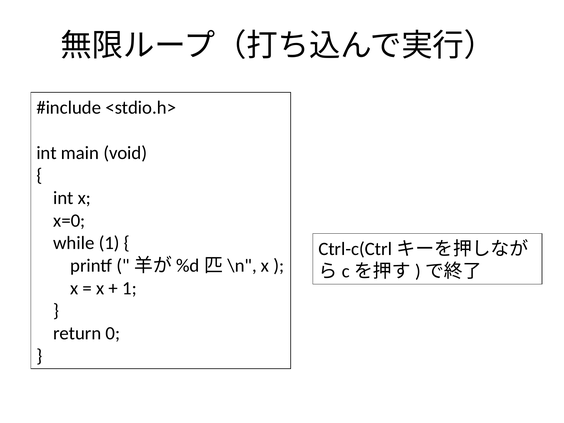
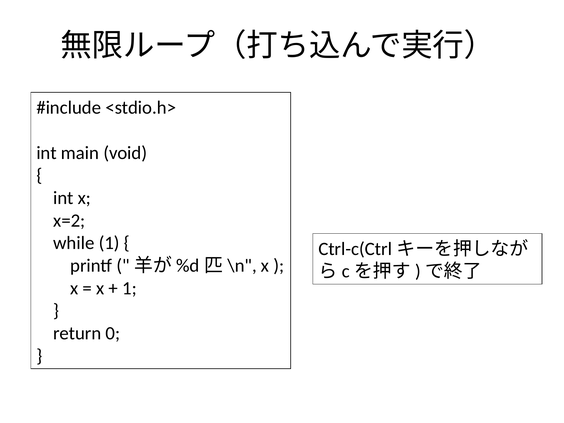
x=0: x=0 -> x=2
